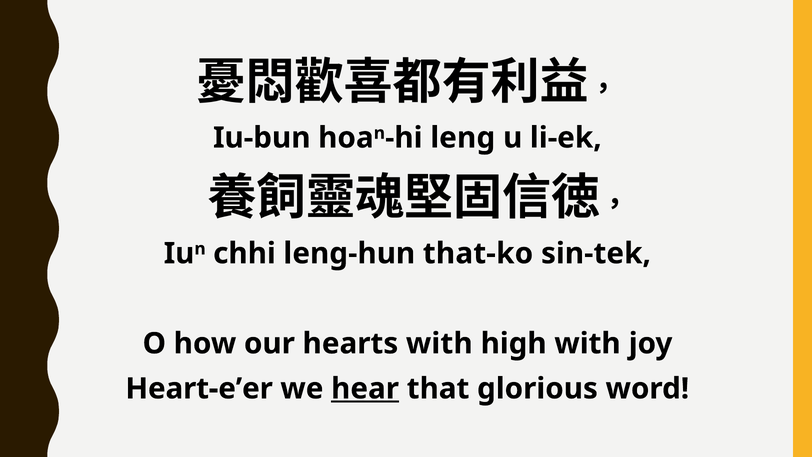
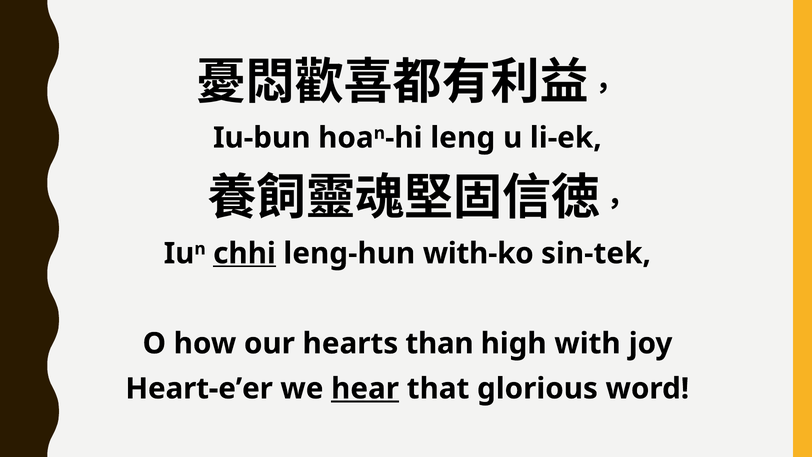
chhi underline: none -> present
that-ko: that-ko -> with-ko
hearts with: with -> than
